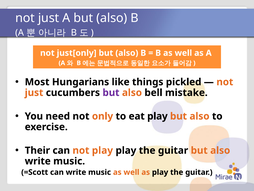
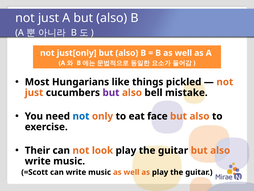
not at (81, 116) colour: black -> blue
eat play: play -> face
not play: play -> look
